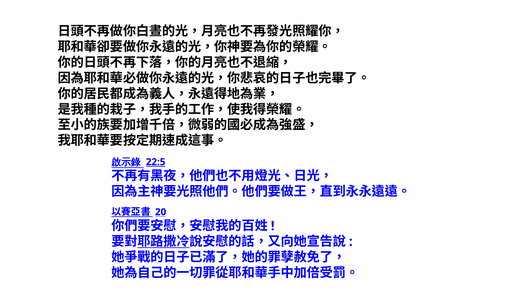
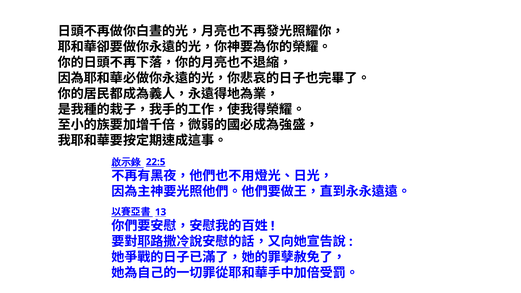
20: 20 -> 13
